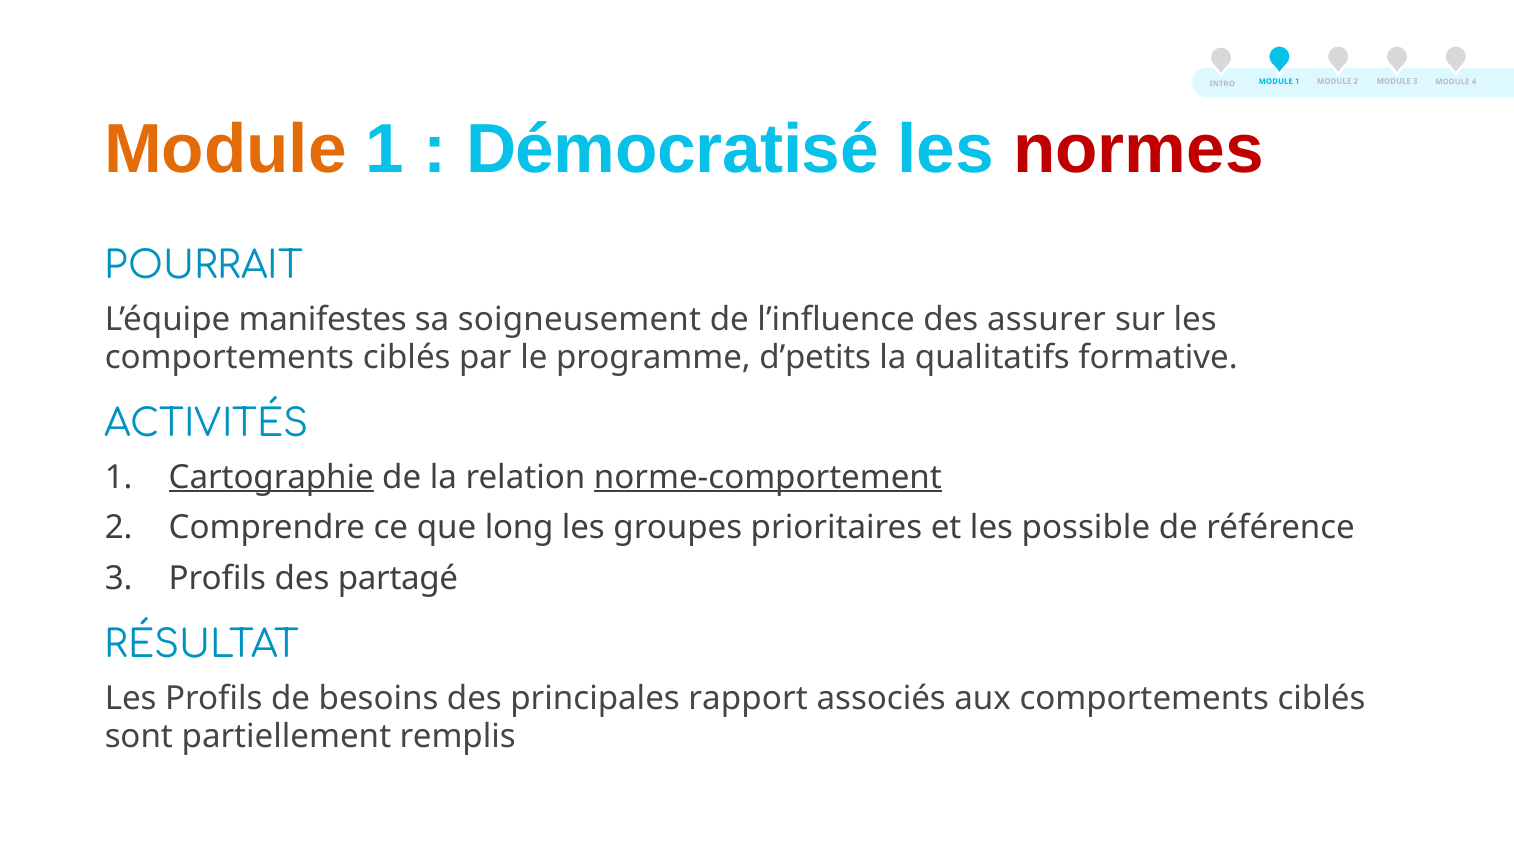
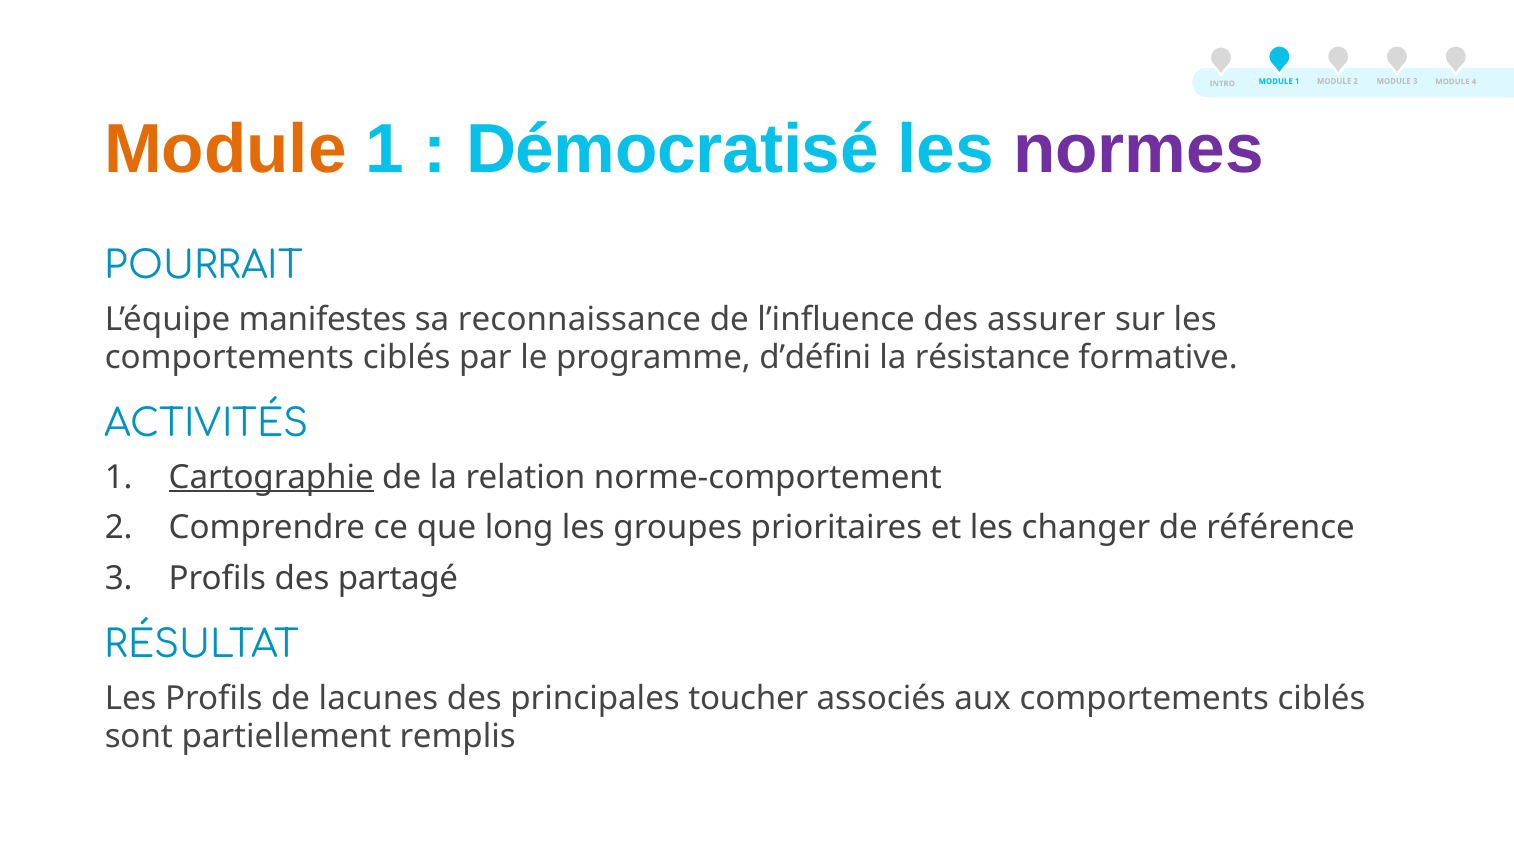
normes colour: red -> purple
soigneusement: soigneusement -> reconnaissance
d’petits: d’petits -> d’défini
qualitatifs: qualitatifs -> résistance
norme-comportement underline: present -> none
possible: possible -> changer
besoins: besoins -> lacunes
rapport: rapport -> toucher
